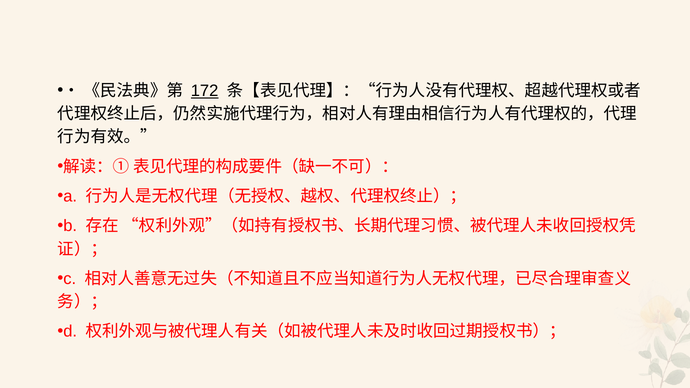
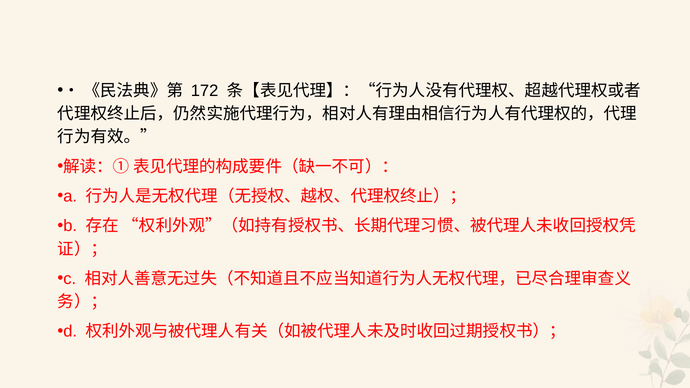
172 underline: present -> none
